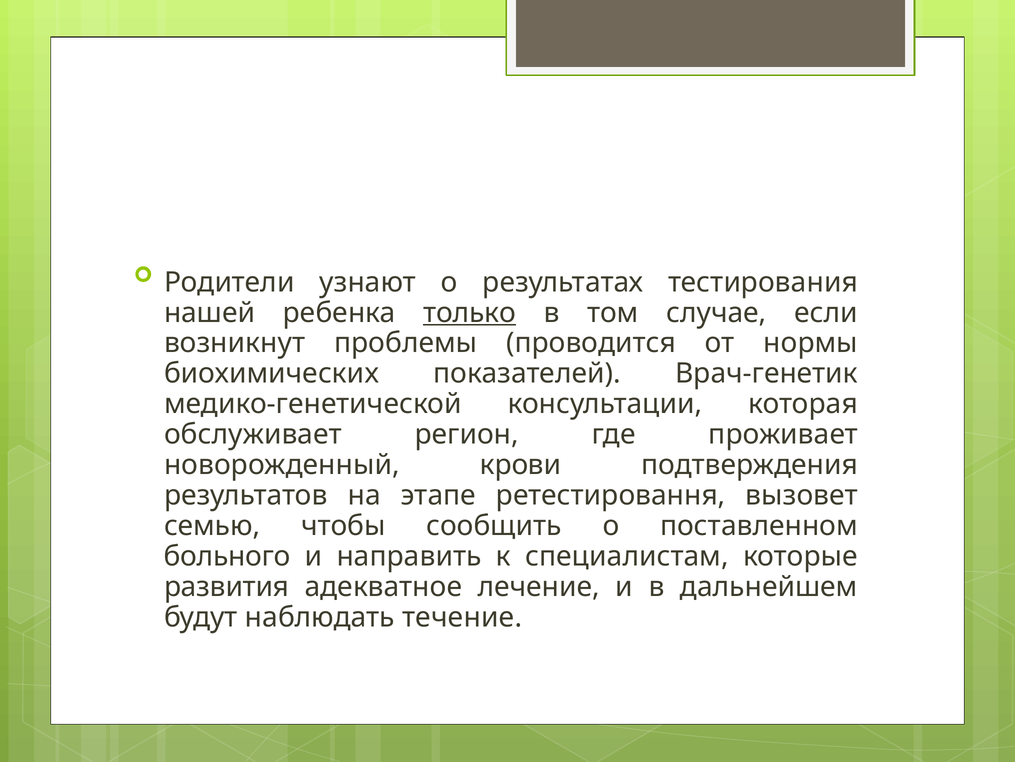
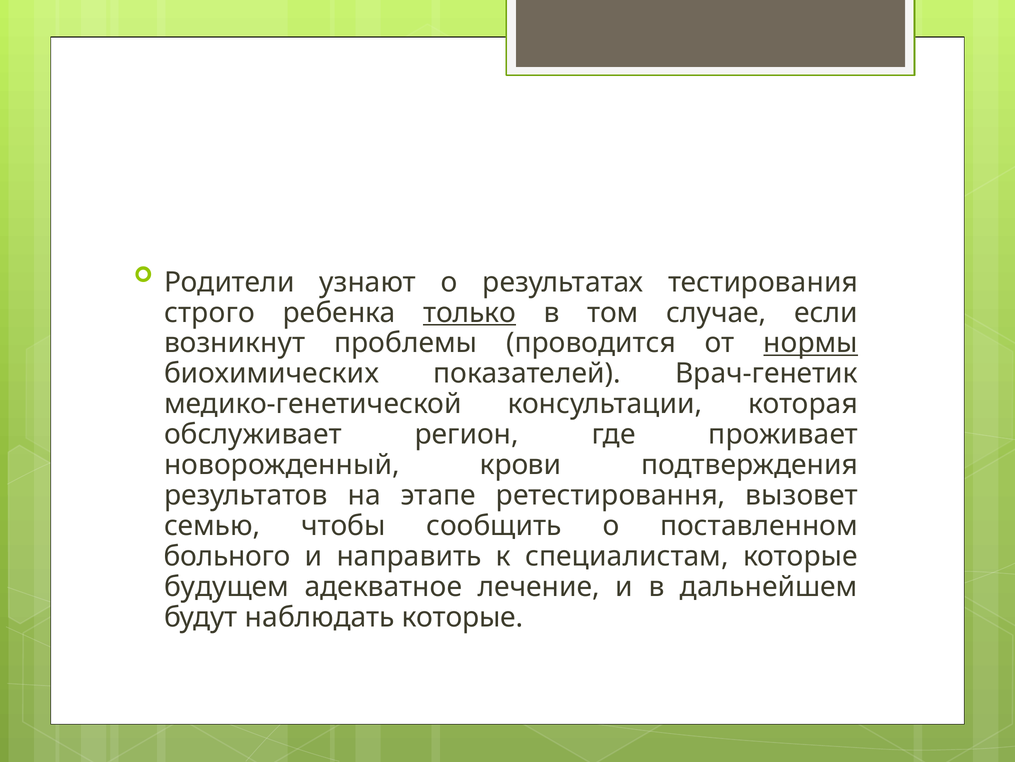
нашей: нашей -> строго
нормы underline: none -> present
развития: развития -> будущем
наблюдать течение: течение -> которые
